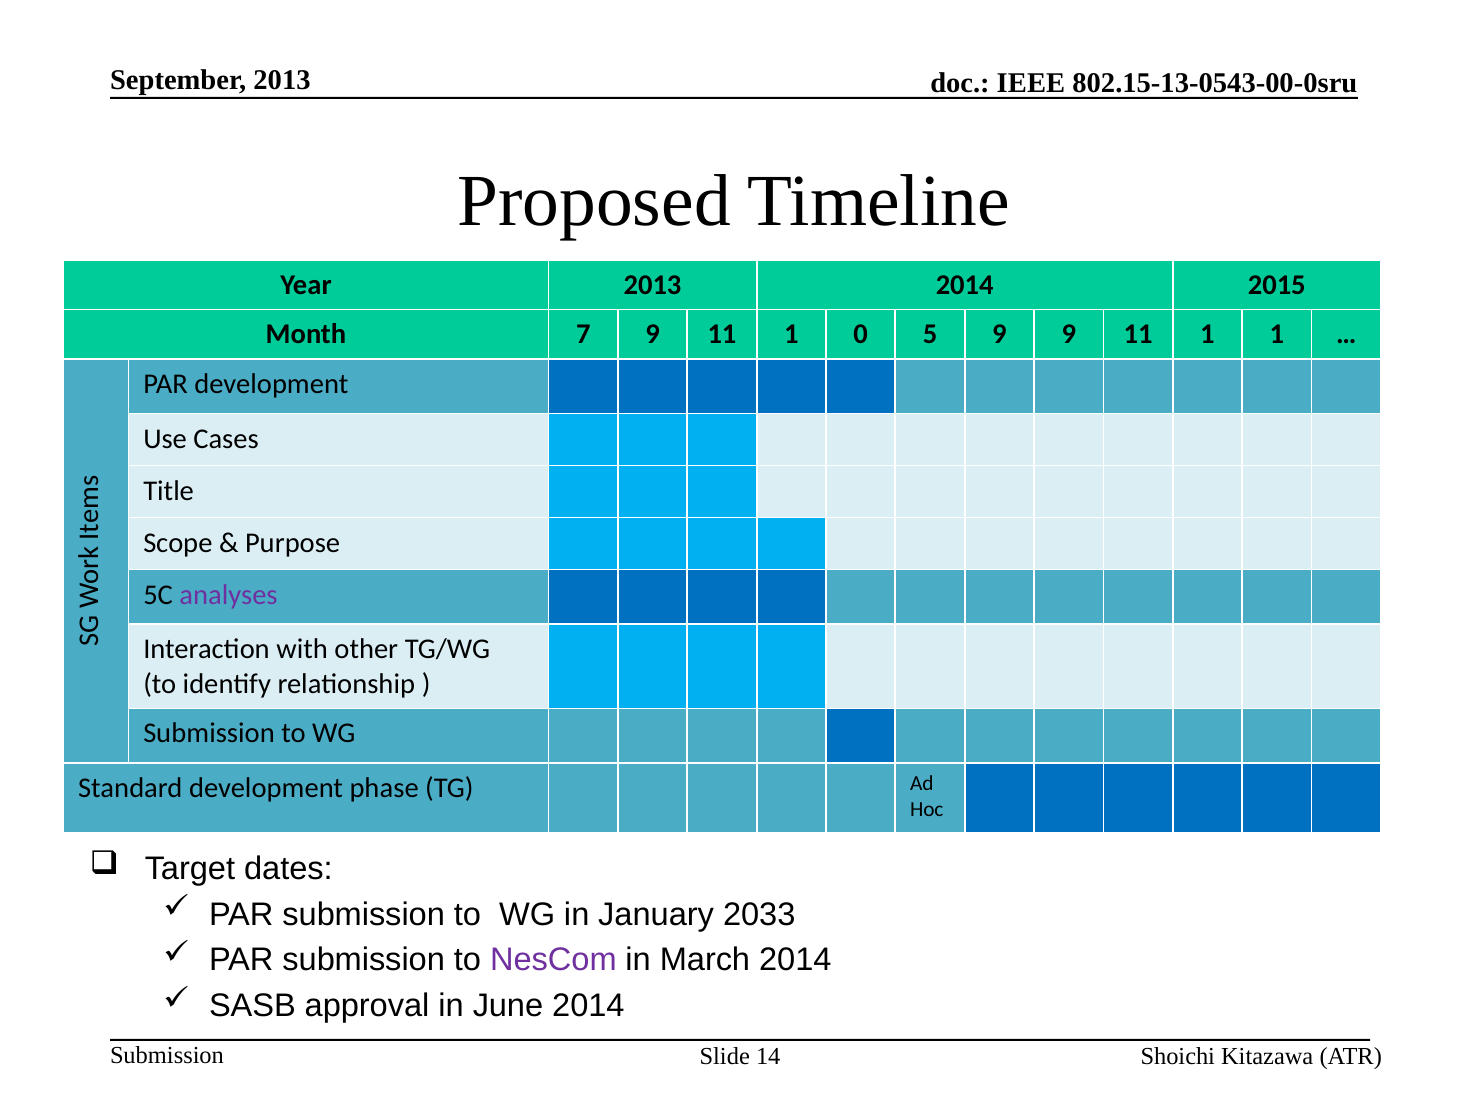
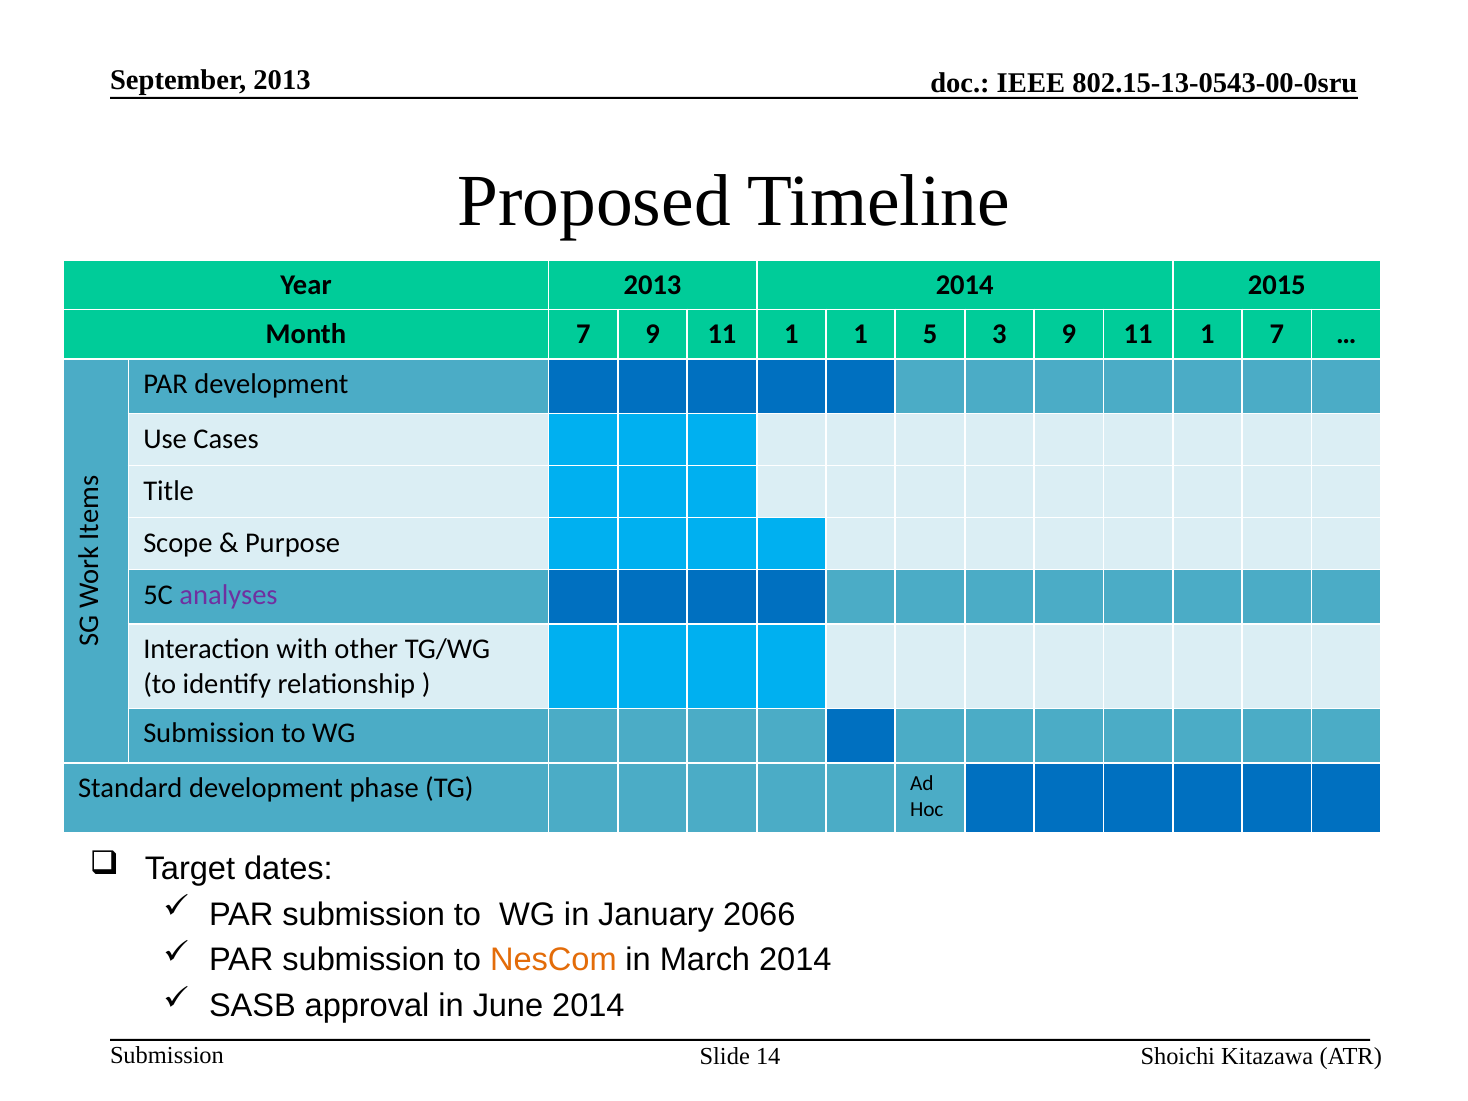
1 0: 0 -> 1
5 9: 9 -> 3
1 1: 1 -> 7
2033: 2033 -> 2066
NesCom colour: purple -> orange
